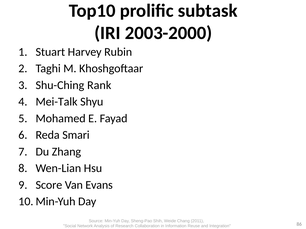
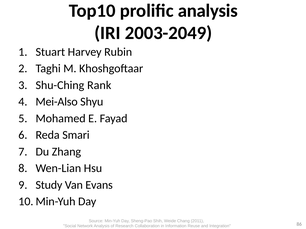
prolific subtask: subtask -> analysis
2003-2000: 2003-2000 -> 2003-2049
Mei-Talk: Mei-Talk -> Mei-Also
Score: Score -> Study
